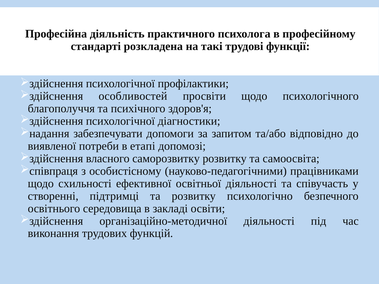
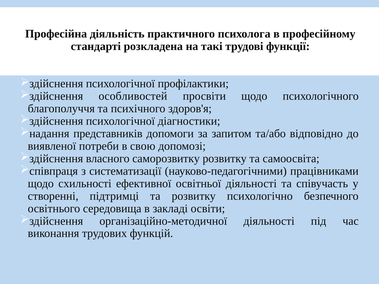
забезпечувати: забезпечувати -> представників
етапі: етапі -> свою
особистісному: особистісному -> систематизації
